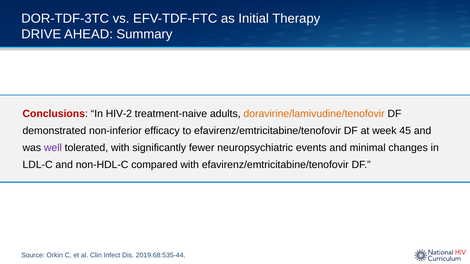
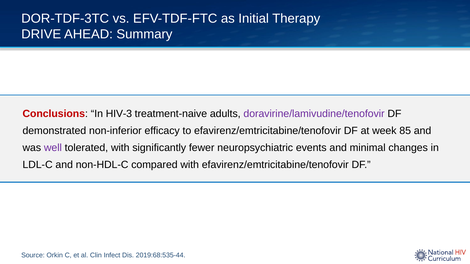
HIV-2: HIV-2 -> HIV-3
doravirine/lamivudine/tenofovir colour: orange -> purple
45: 45 -> 85
